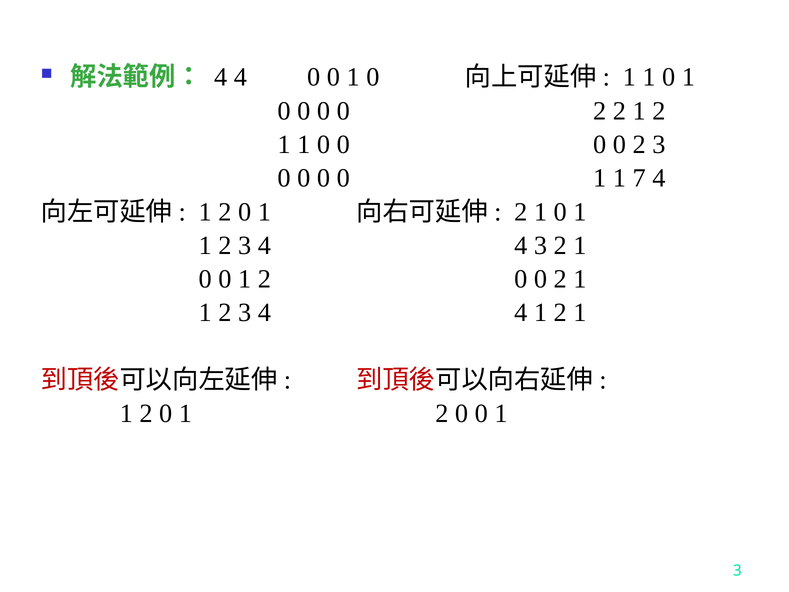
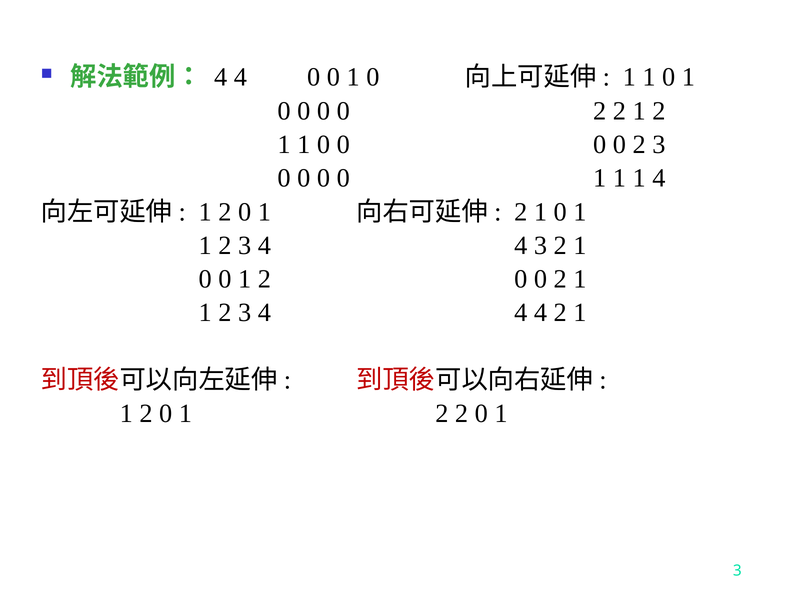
1 1 7: 7 -> 1
4 4 1: 1 -> 4
0 at (462, 414): 0 -> 2
